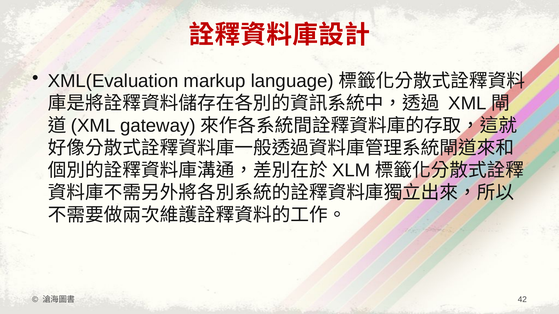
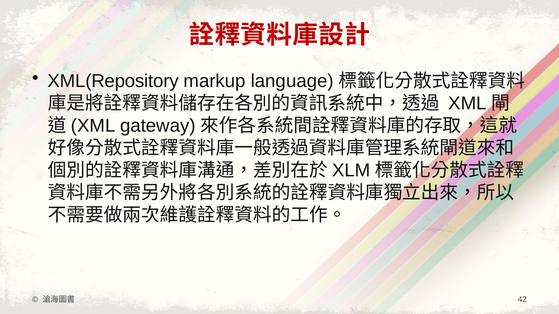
XML(Evaluation: XML(Evaluation -> XML(Repository
